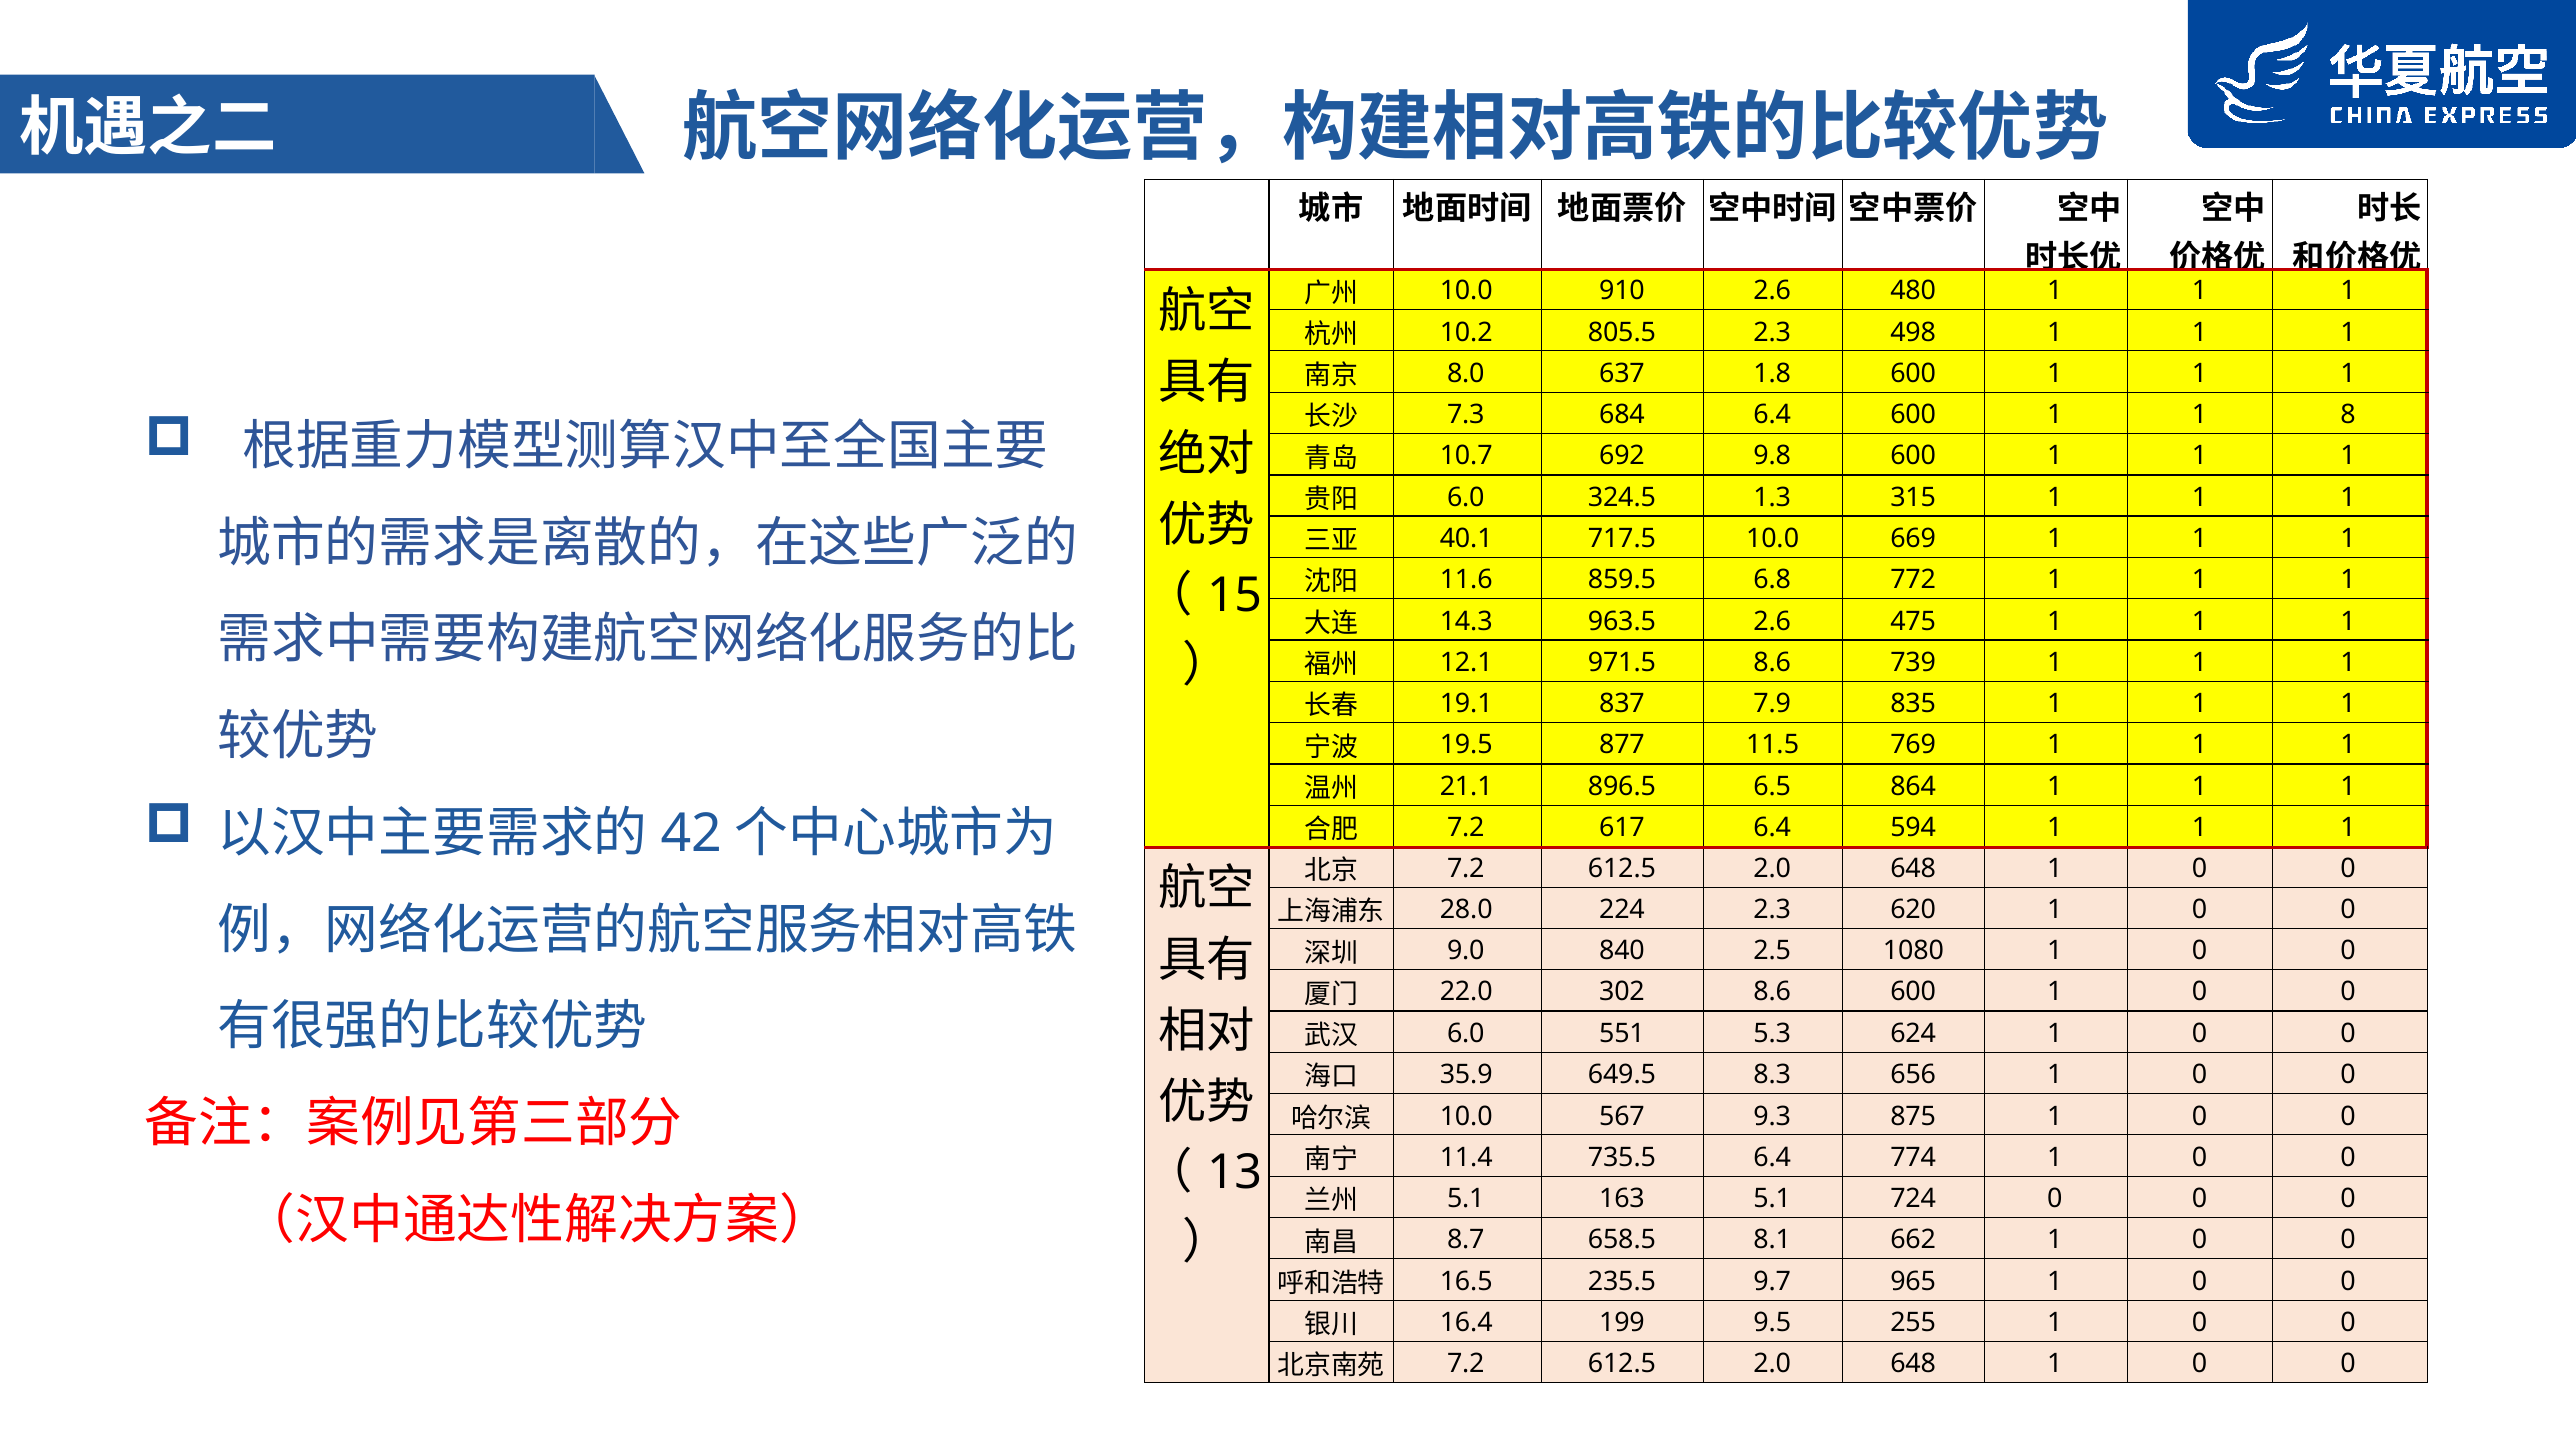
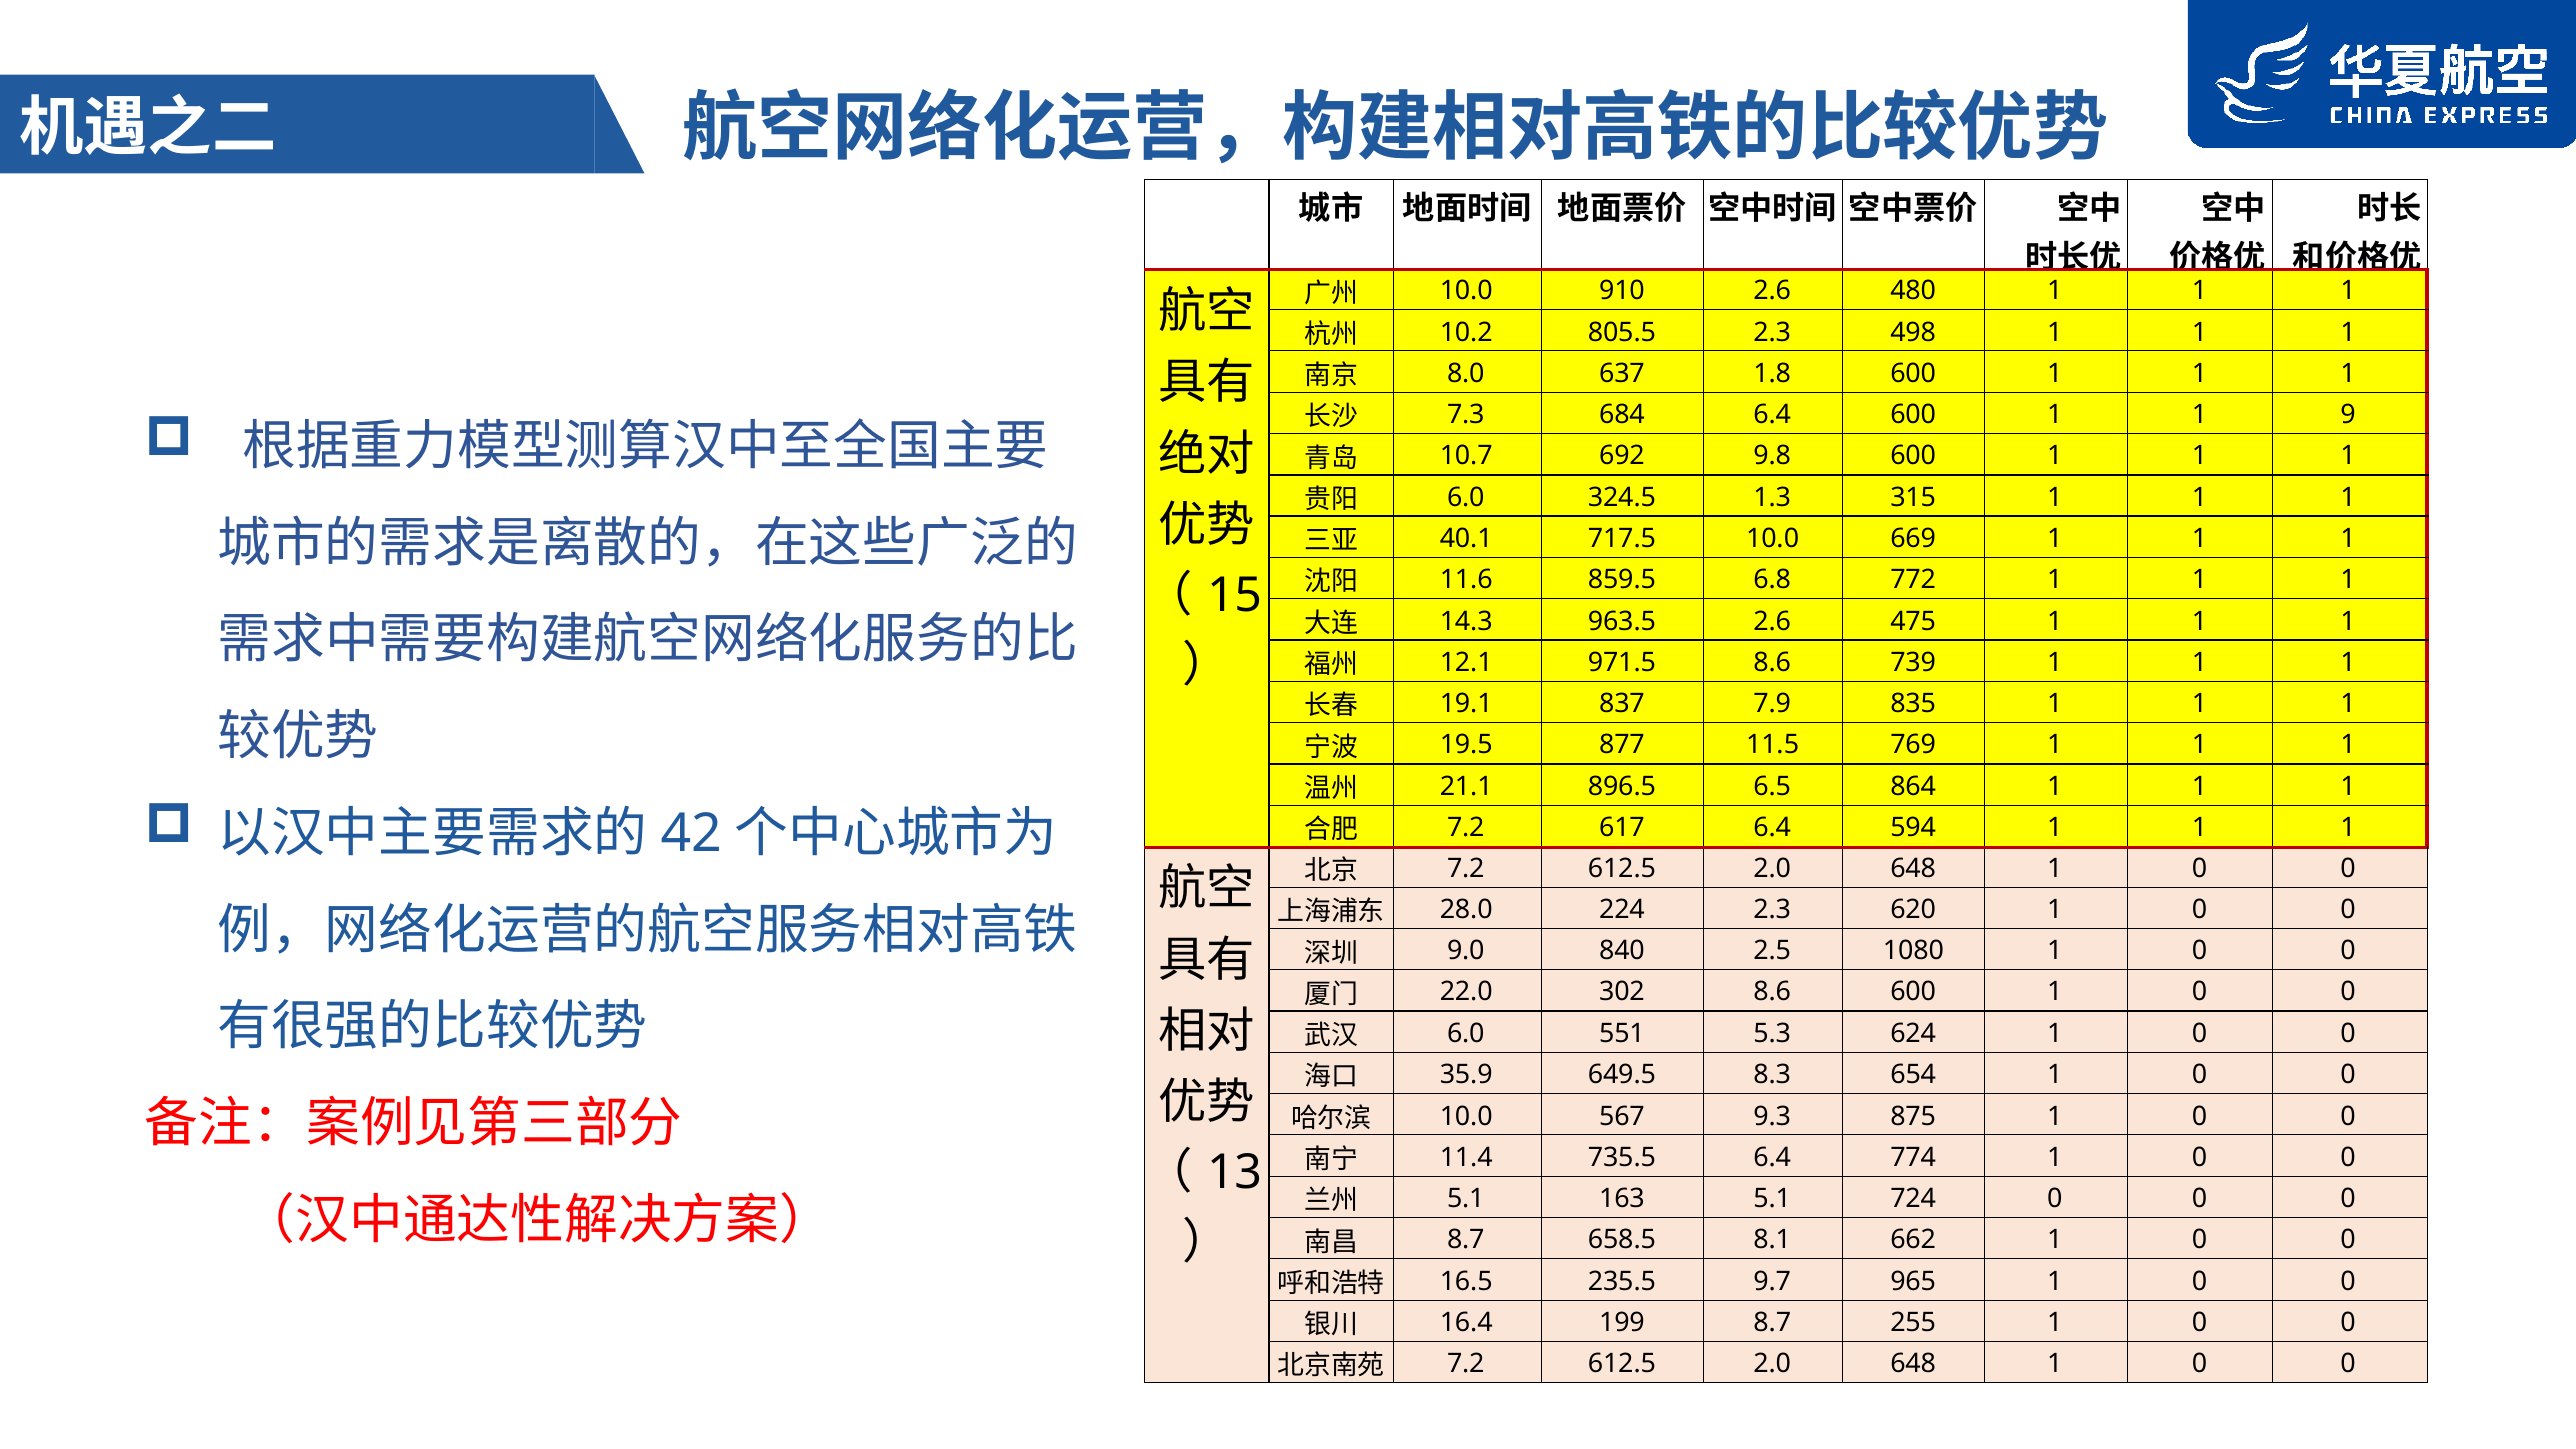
8: 8 -> 9
656: 656 -> 654
199 9.5: 9.5 -> 8.7
